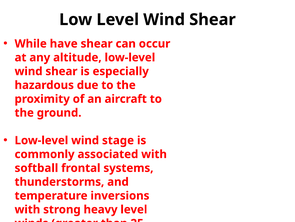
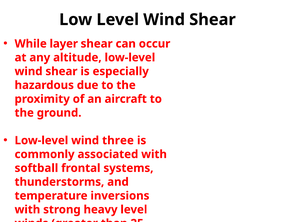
have: have -> layer
stage: stage -> three
